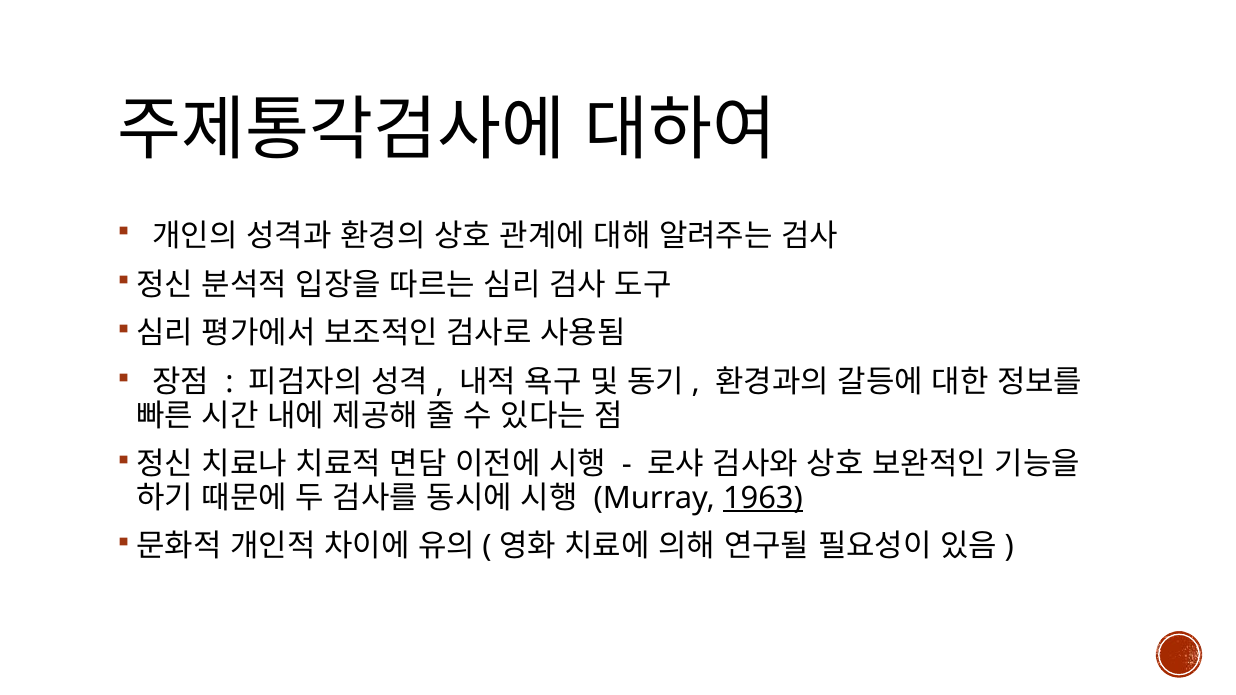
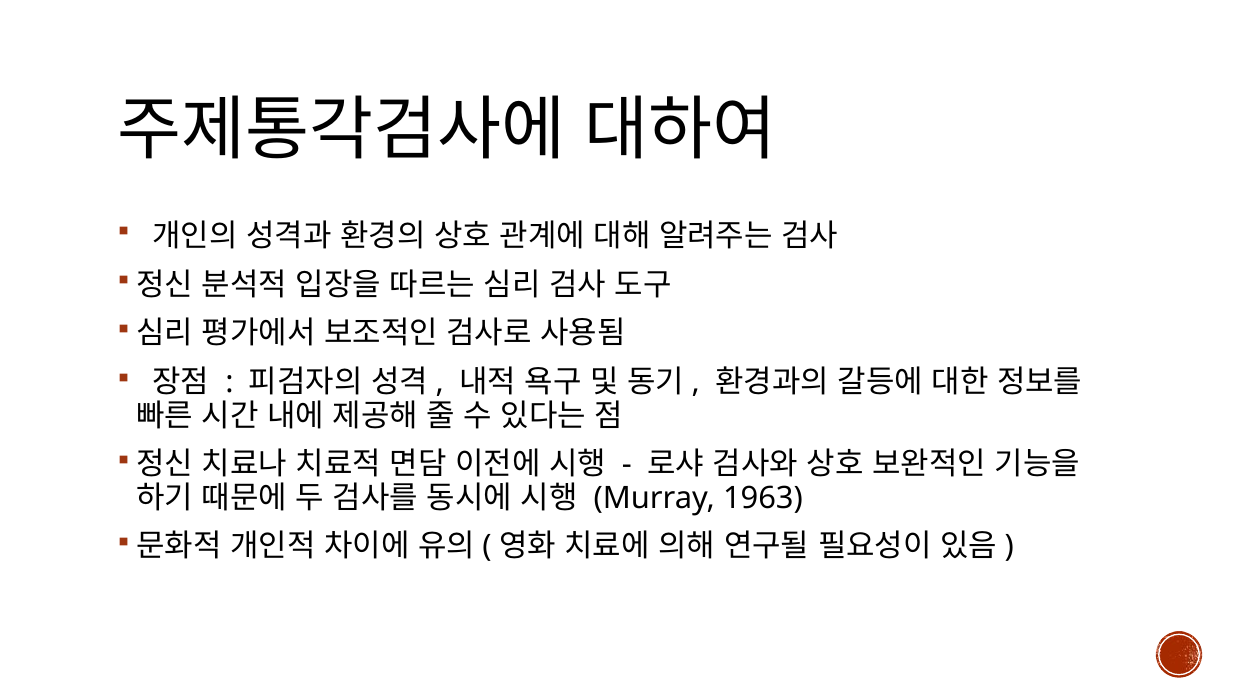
1963 underline: present -> none
